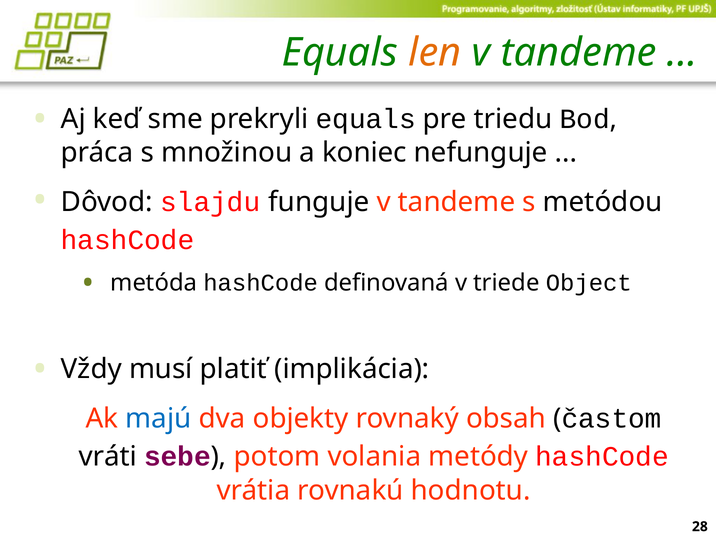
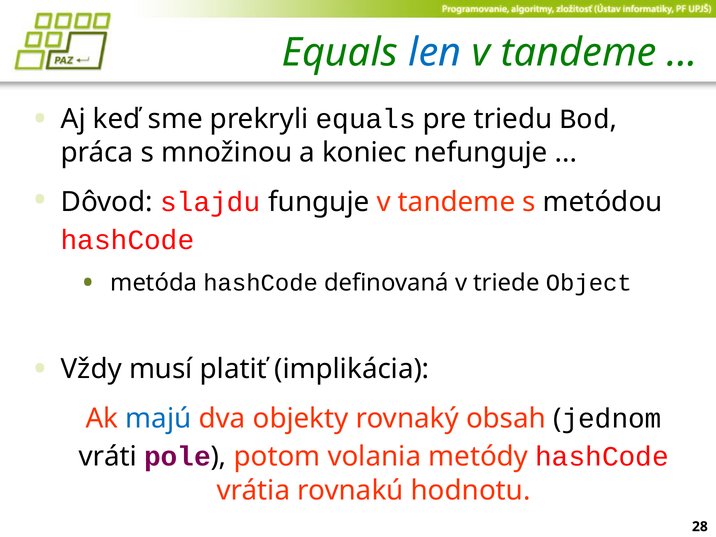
len colour: orange -> blue
častom: častom -> jednom
sebe: sebe -> pole
